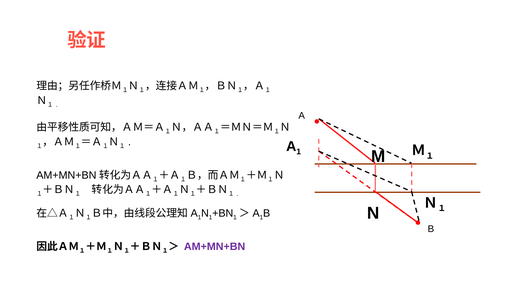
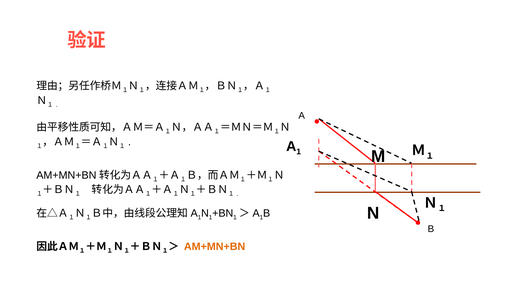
AM+MN+BN colour: purple -> orange
